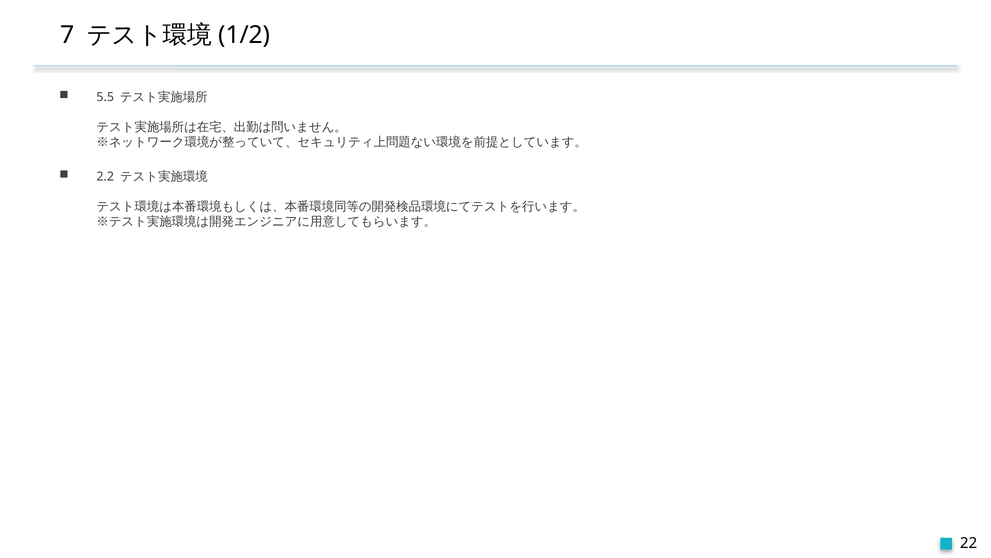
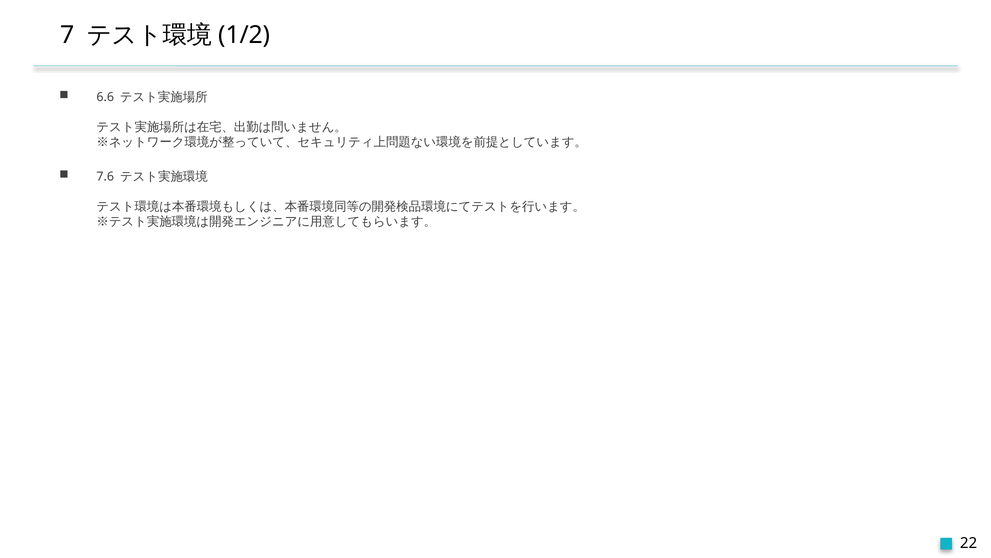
5.5: 5.5 -> 6.6
2.2: 2.2 -> 7.6
